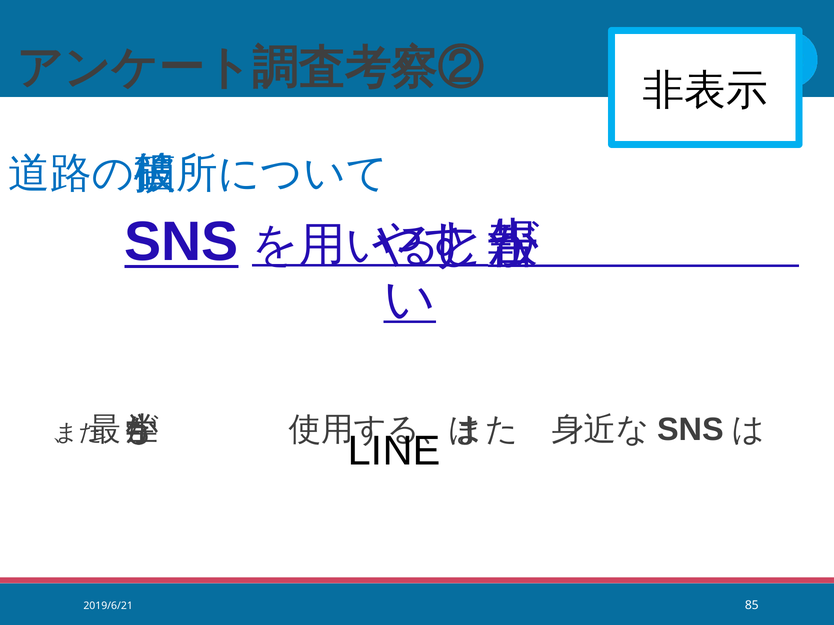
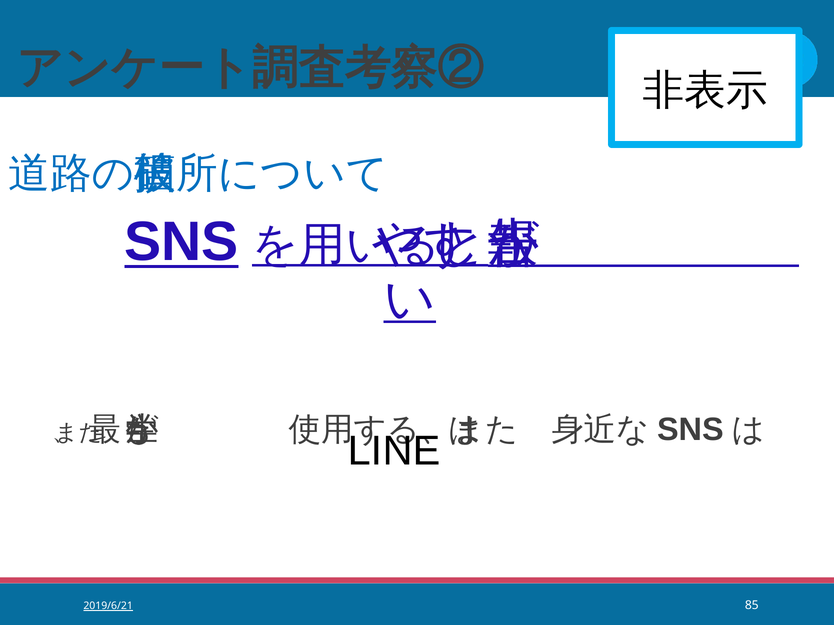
2019/6/21 underline: none -> present
